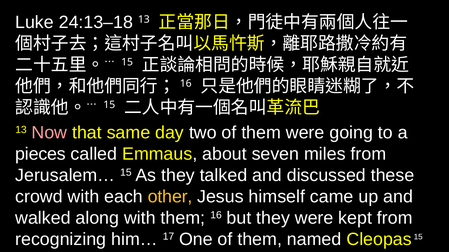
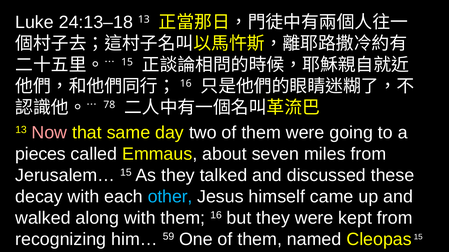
15 at (109, 105): 15 -> 78
crowd: crowd -> decay
other colour: yellow -> light blue
17: 17 -> 59
